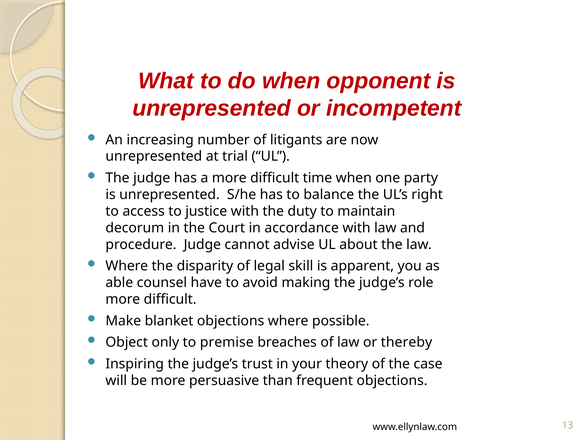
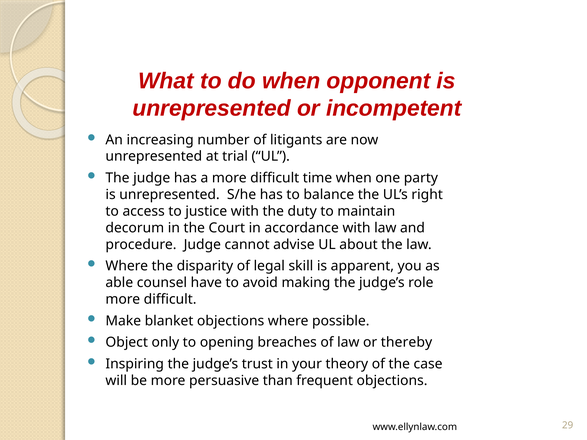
premise: premise -> opening
13: 13 -> 29
